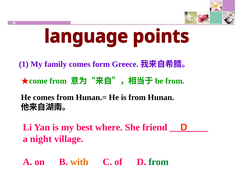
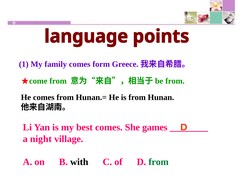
best where: where -> comes
friend: friend -> games
with colour: orange -> black
